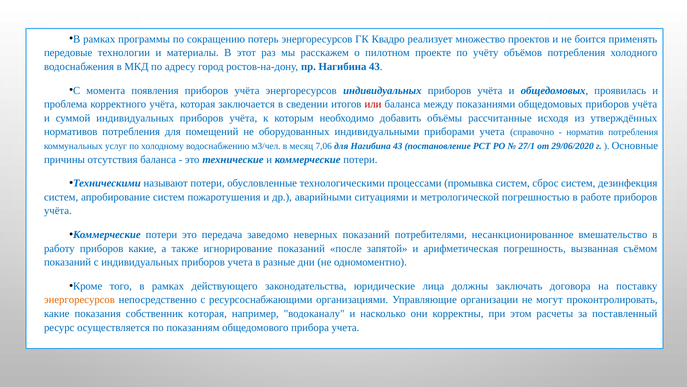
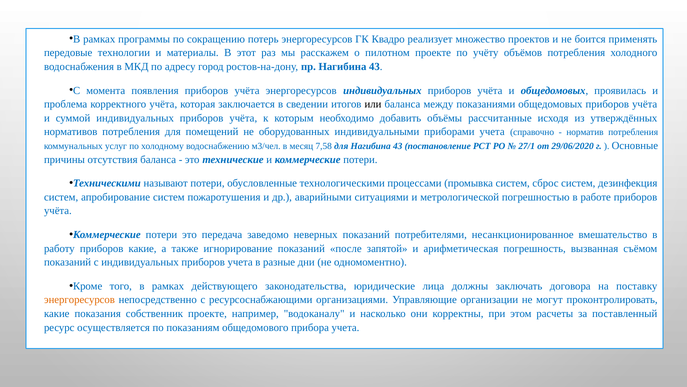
или colour: red -> black
7,06: 7,06 -> 7,58
собственник которая: которая -> проекте
